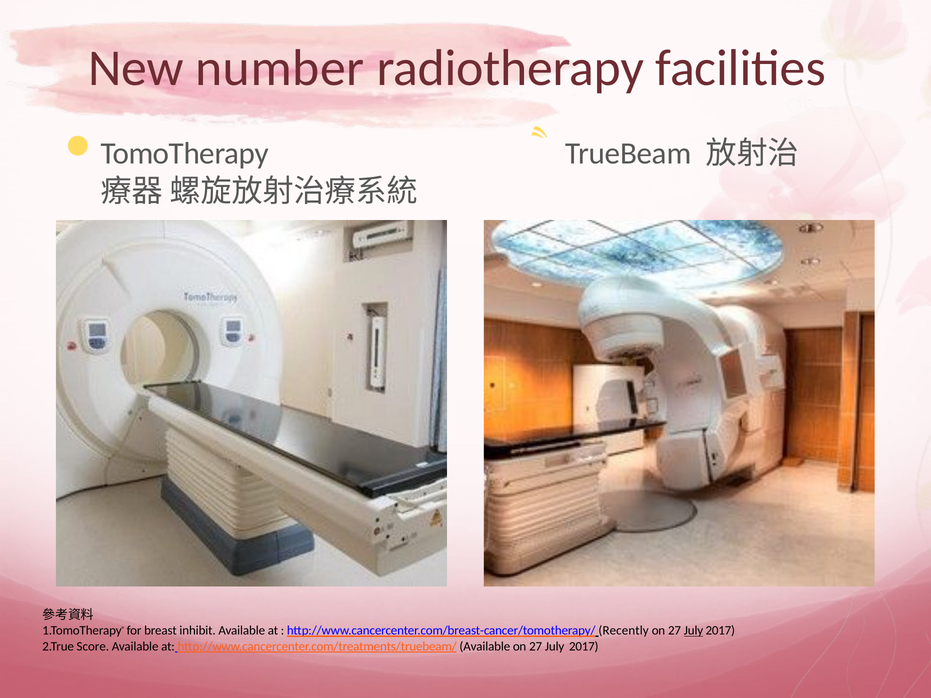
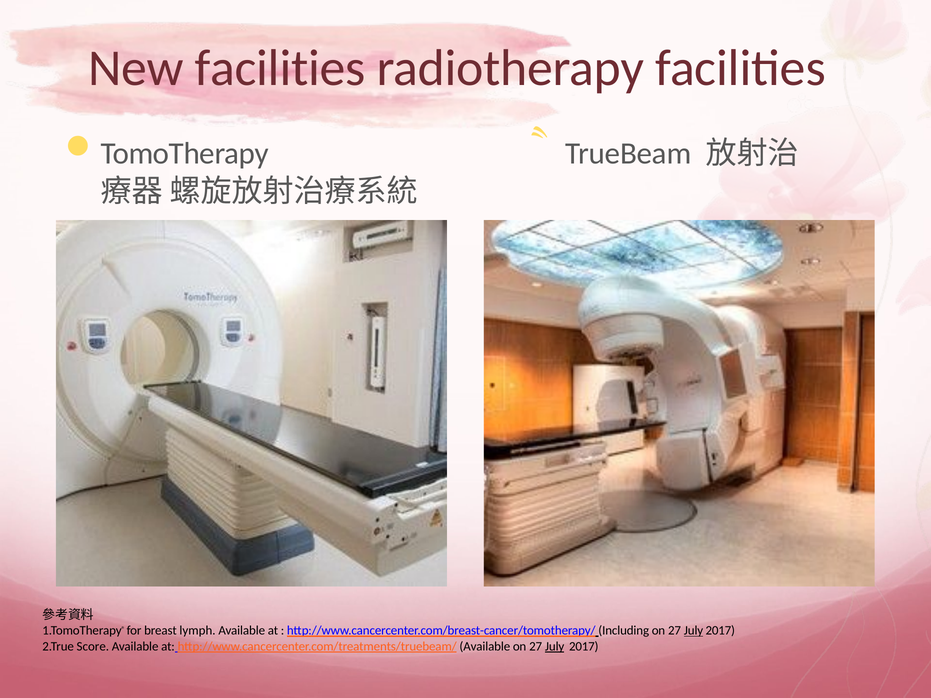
New number: number -> facilities
inhibit: inhibit -> lymph
Recently: Recently -> Including
July at (555, 647) underline: none -> present
